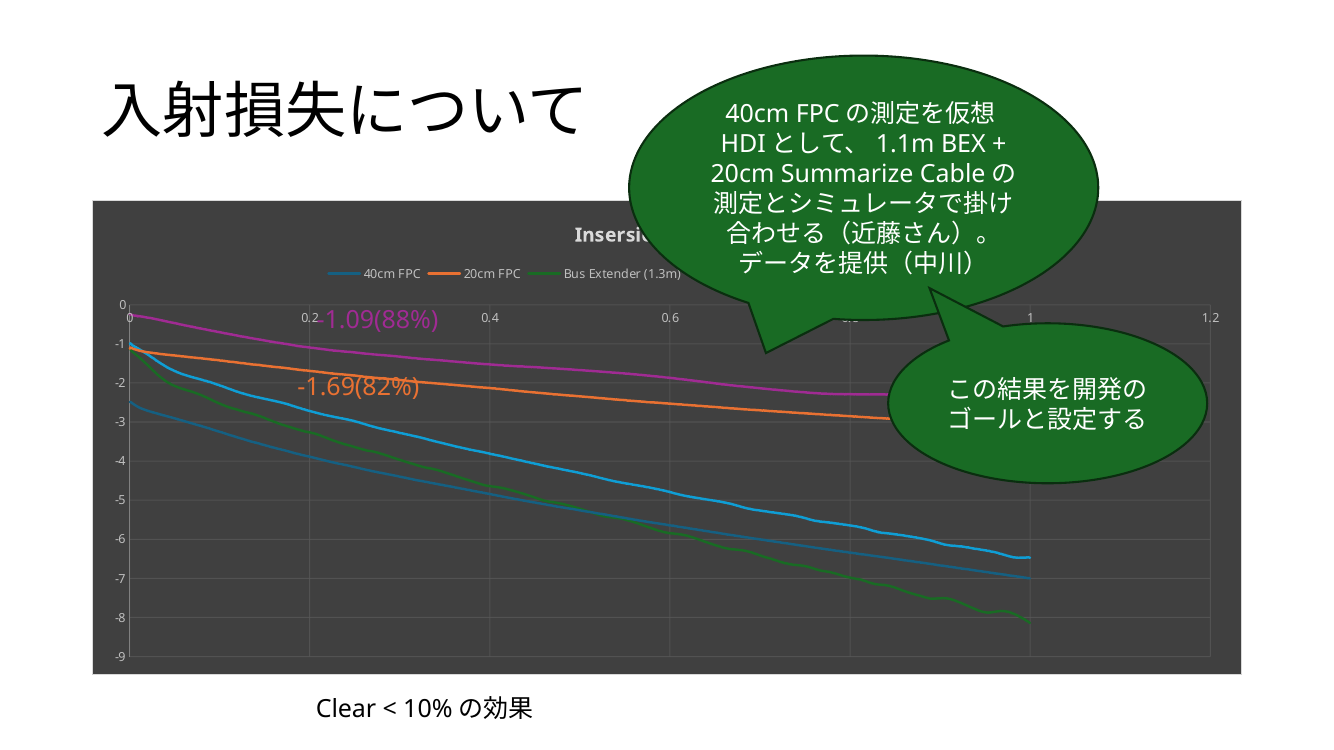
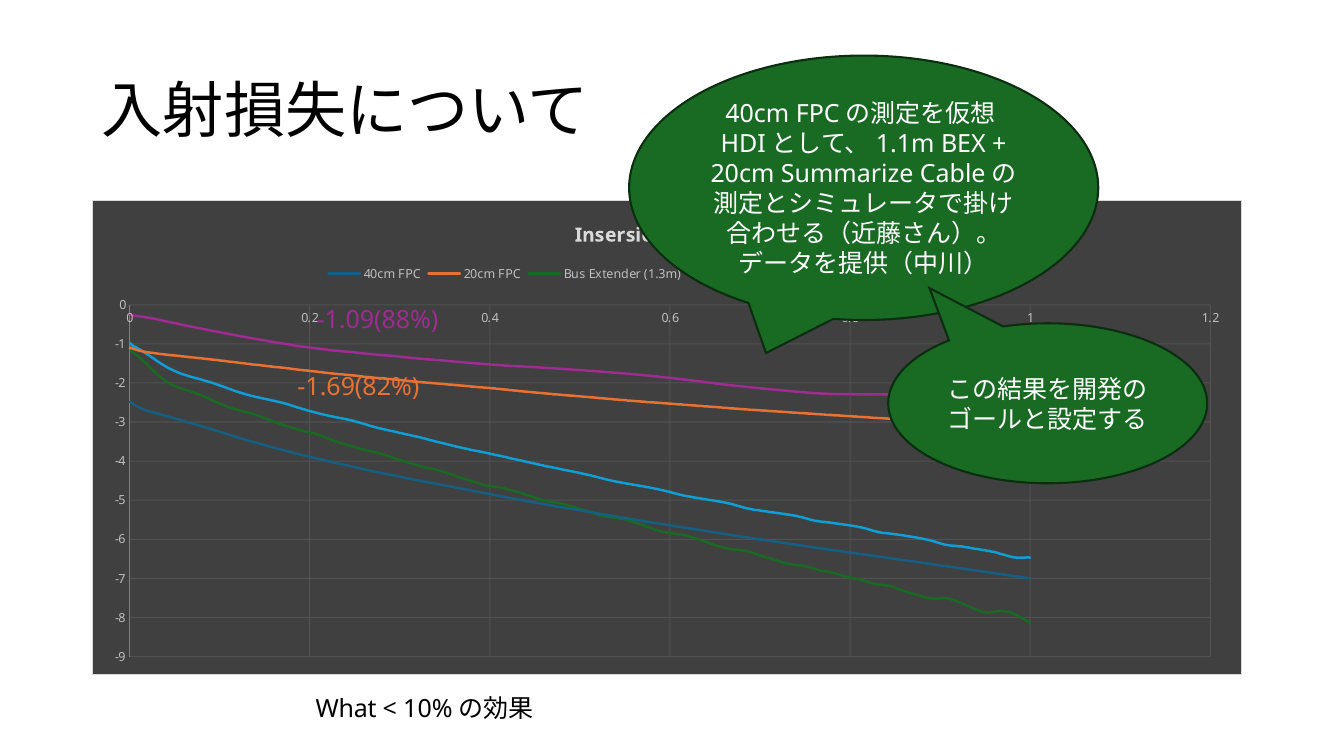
Clear: Clear -> What
